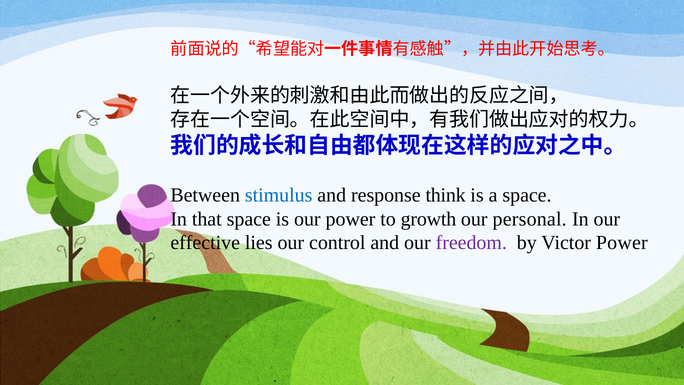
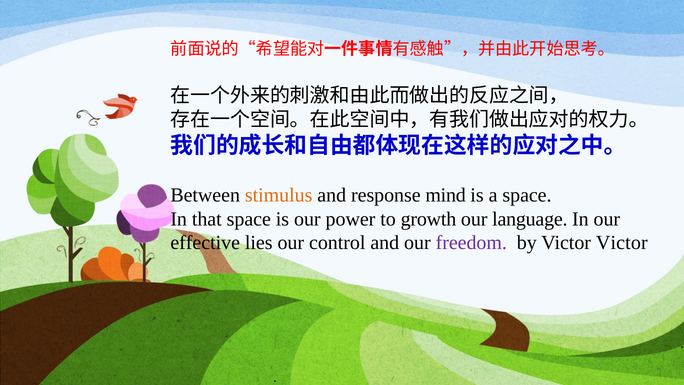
stimulus colour: blue -> orange
think: think -> mind
personal: personal -> language
Victor Power: Power -> Victor
